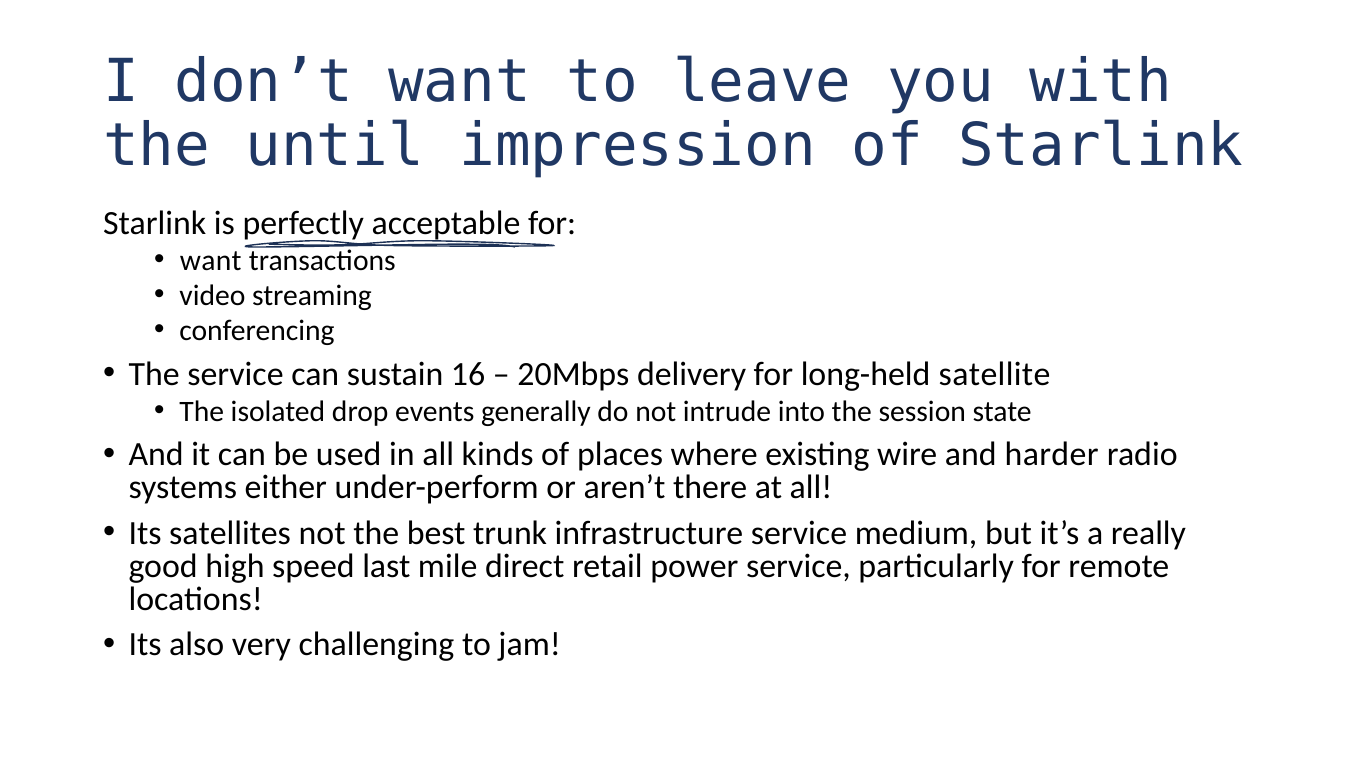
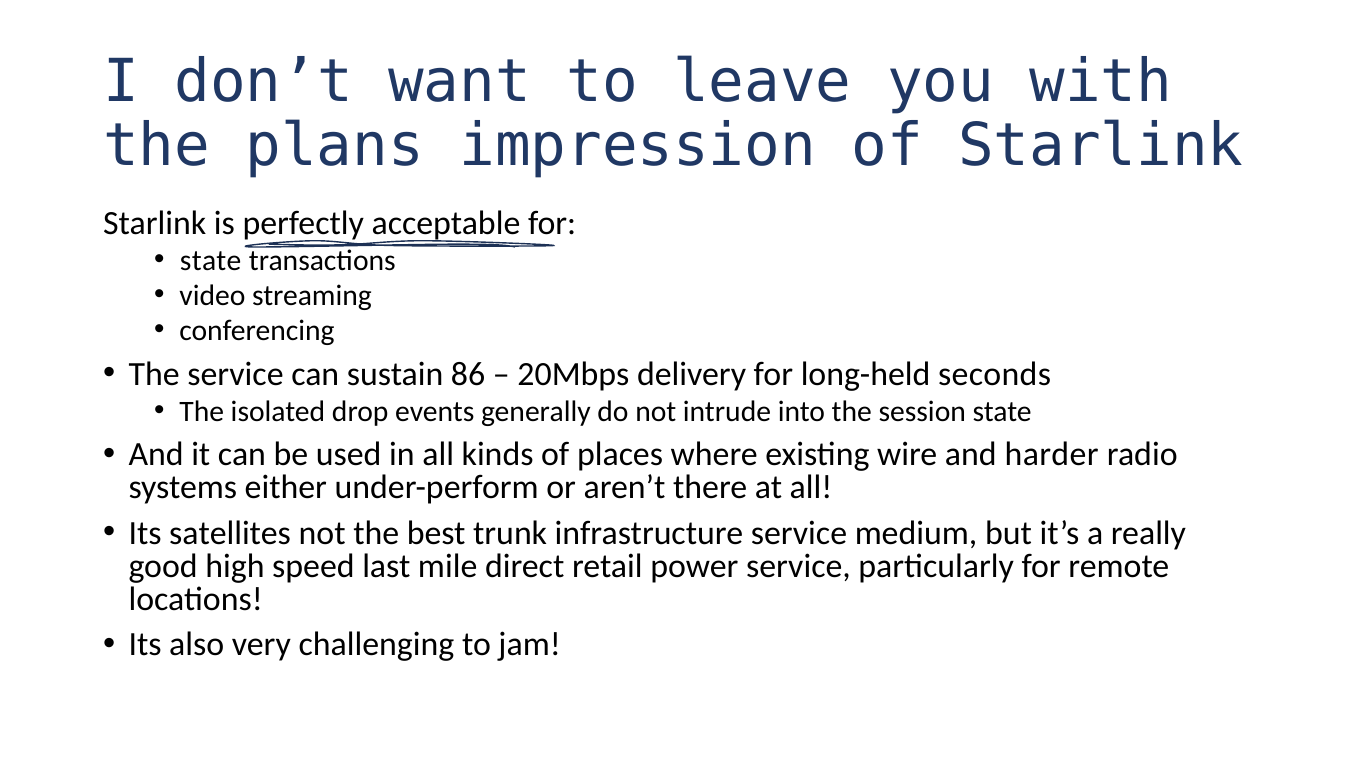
until: until -> plans
want at (211, 260): want -> state
16: 16 -> 86
satellite: satellite -> seconds
